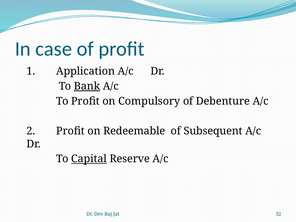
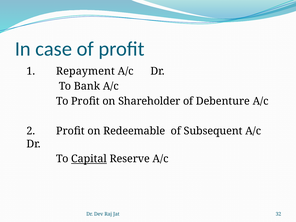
Application: Application -> Repayment
Bank underline: present -> none
Compulsory: Compulsory -> Shareholder
